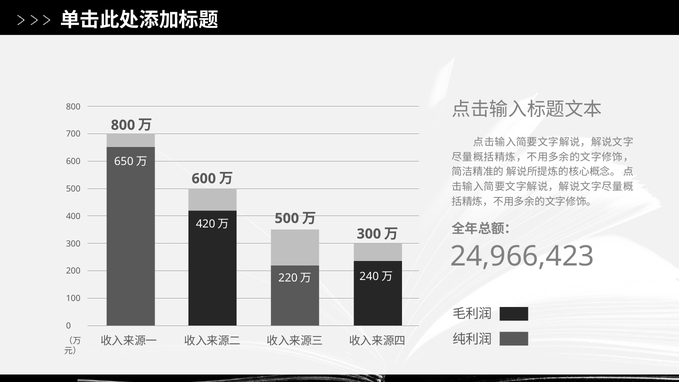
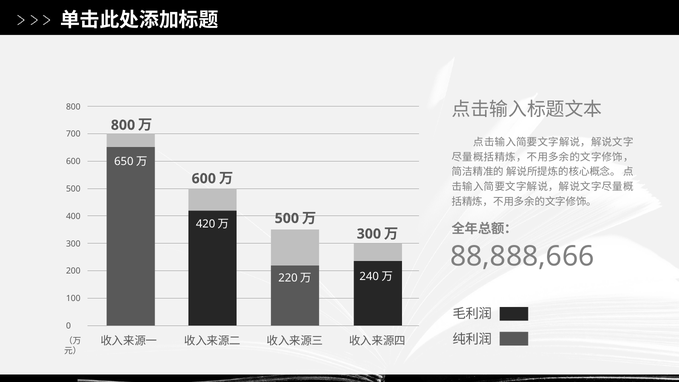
24,966,423: 24,966,423 -> 88,888,666
